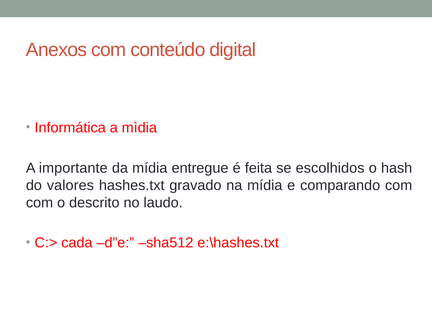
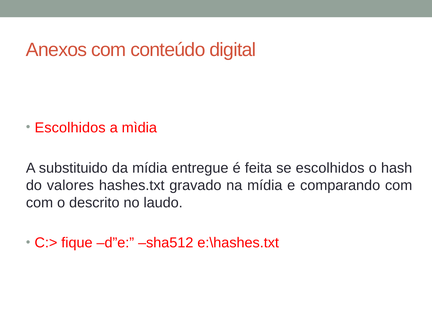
Informática at (70, 128): Informática -> Escolhidos
importante: importante -> substituido
cada: cada -> fique
